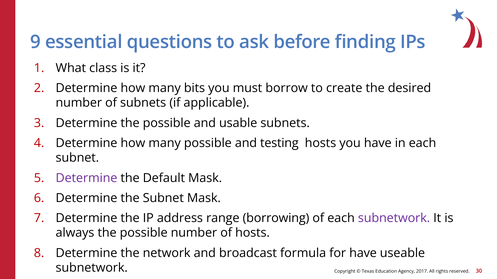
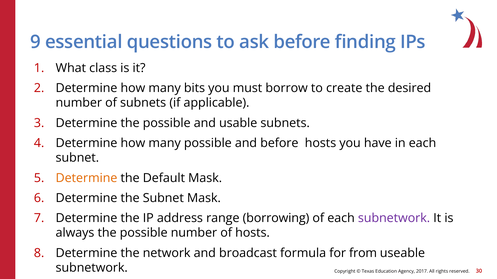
and testing: testing -> before
Determine at (87, 178) colour: purple -> orange
for have: have -> from
